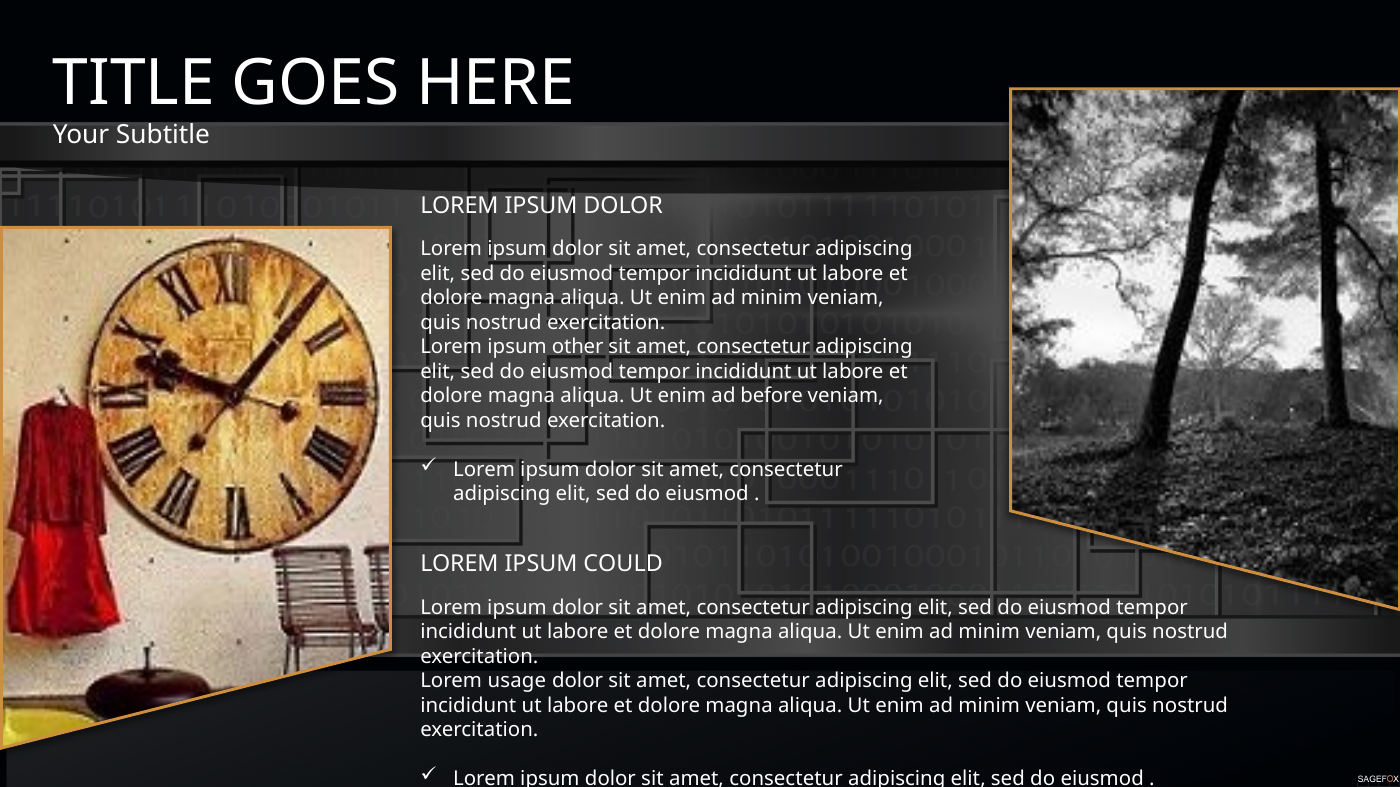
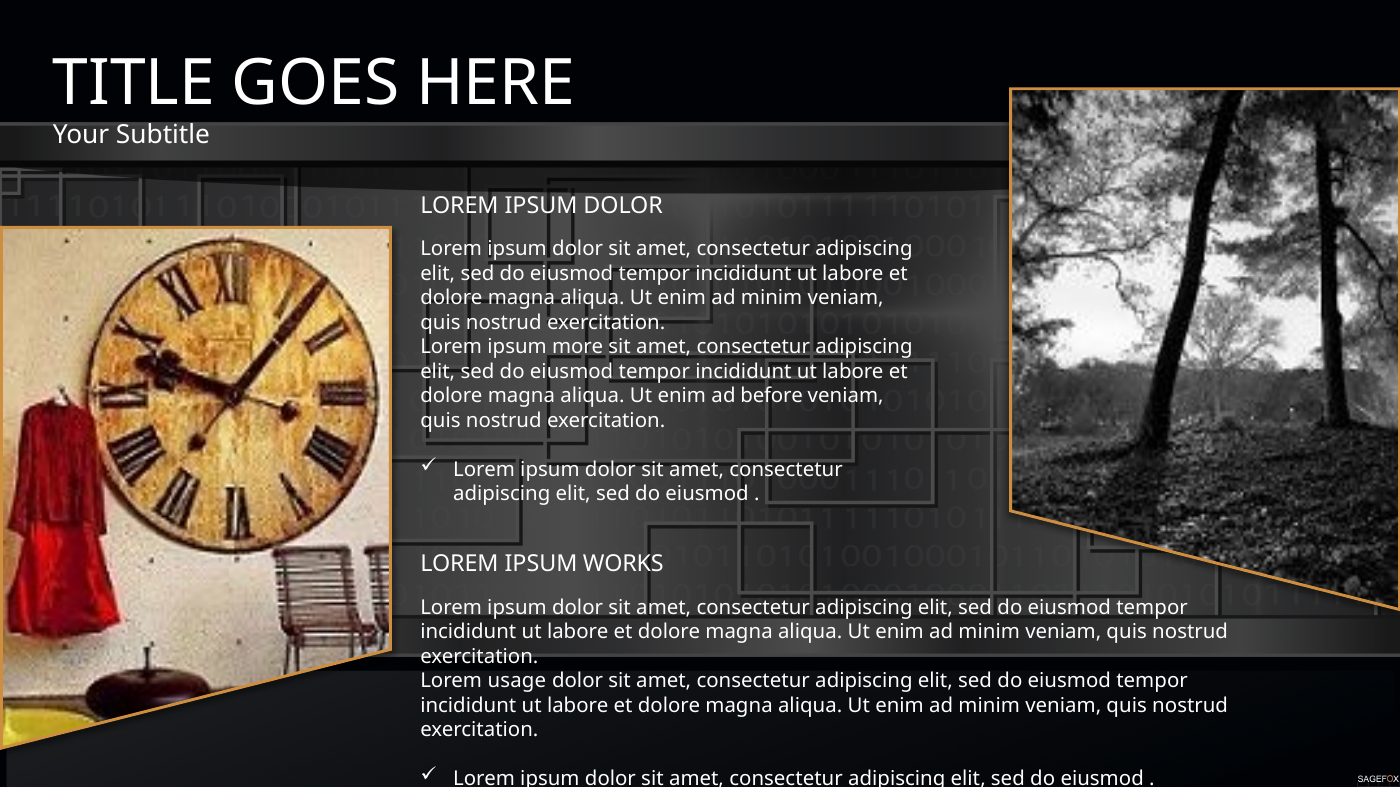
other: other -> more
COULD: COULD -> WORKS
